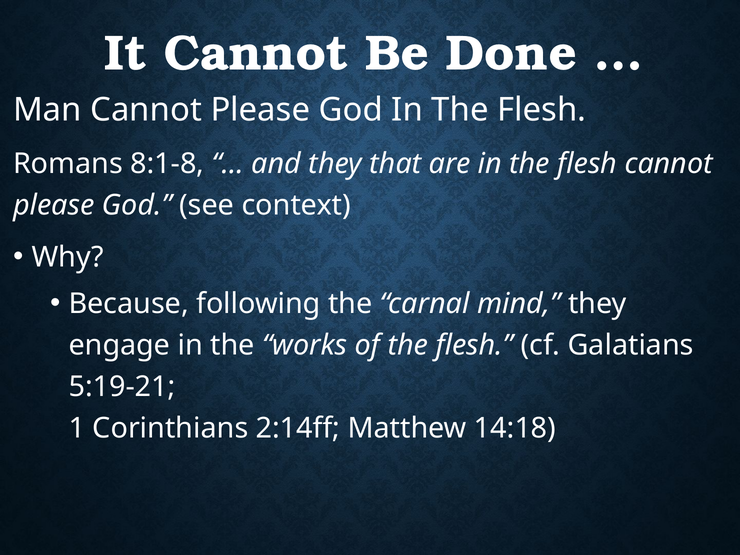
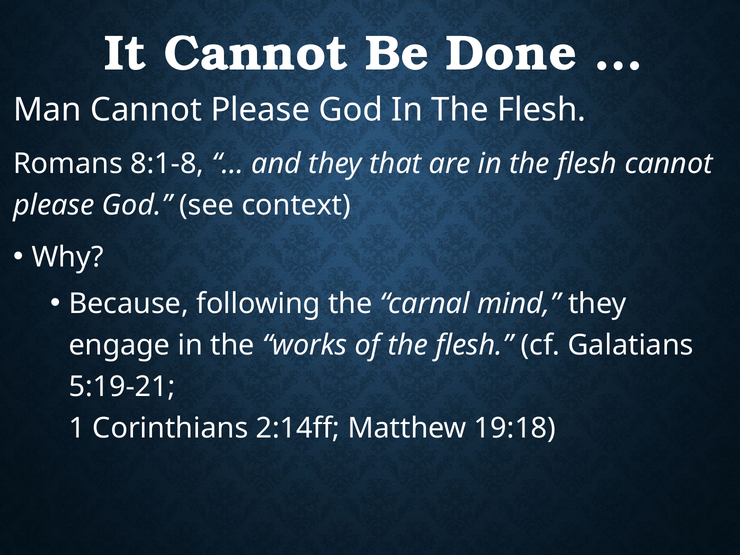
14:18: 14:18 -> 19:18
